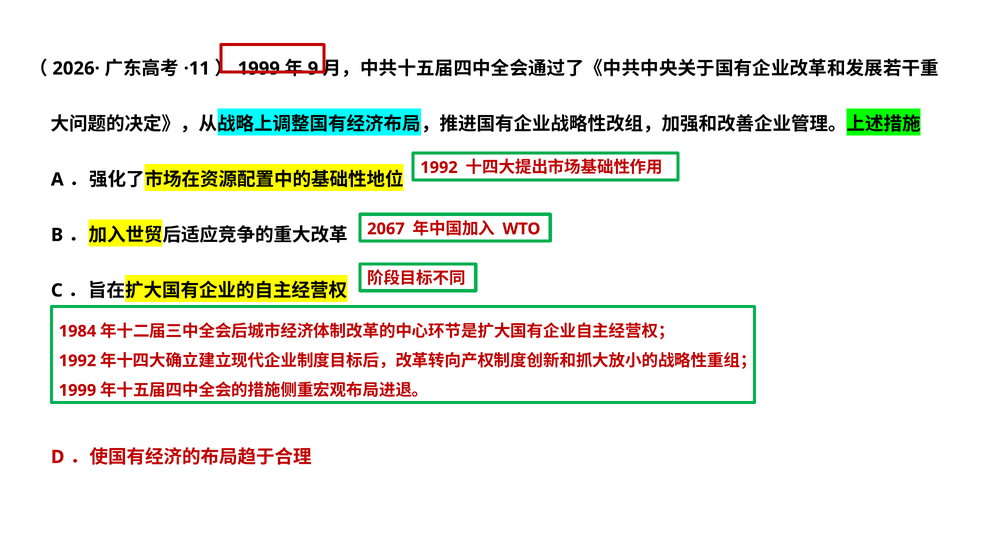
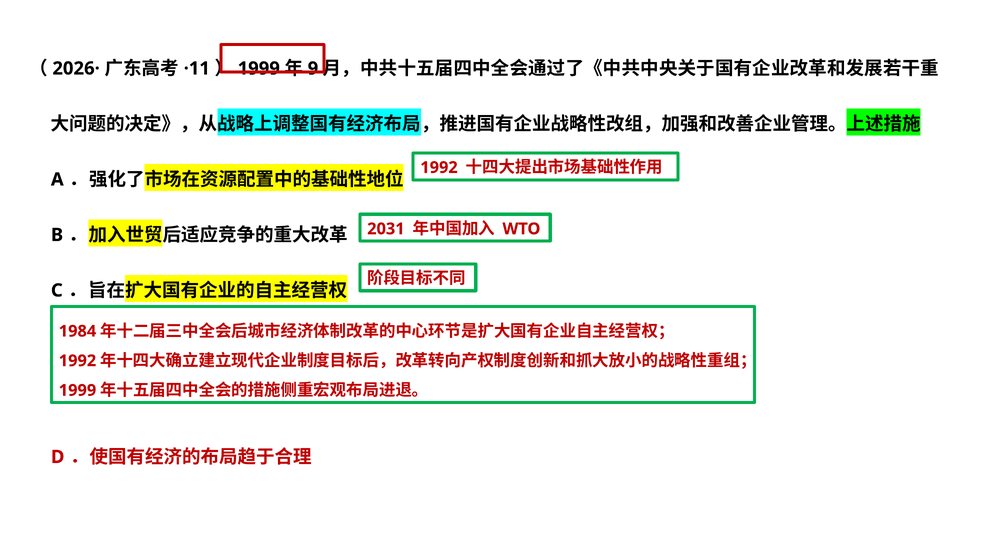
2067: 2067 -> 2031
